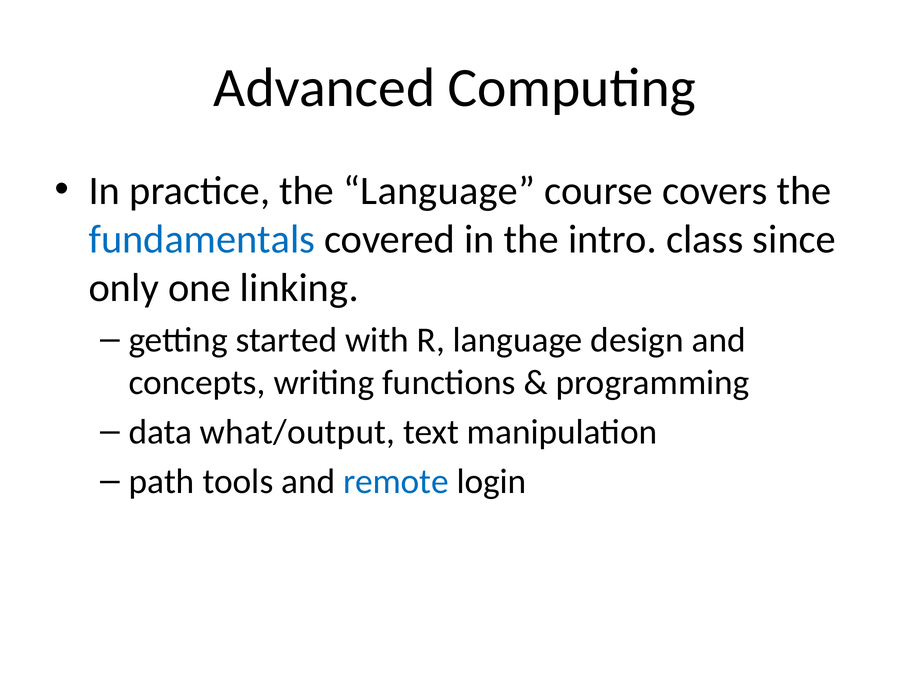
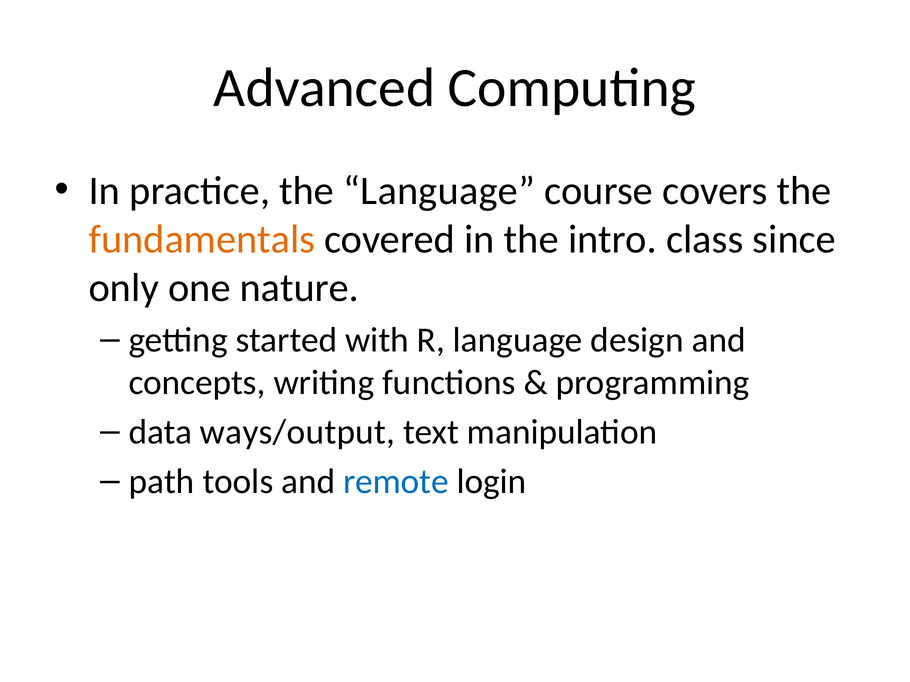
fundamentals colour: blue -> orange
linking: linking -> nature
what/output: what/output -> ways/output
